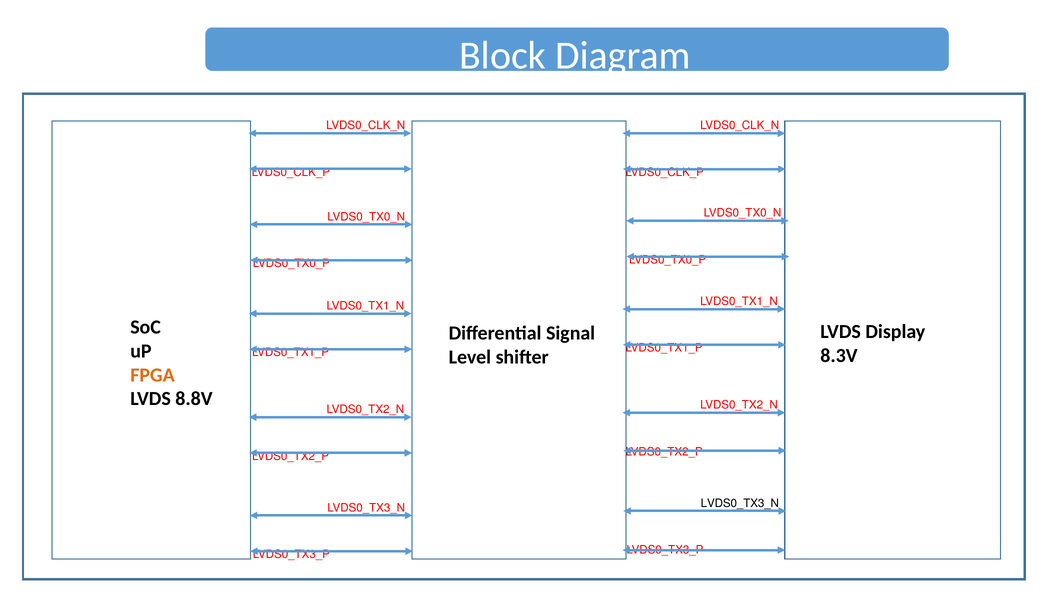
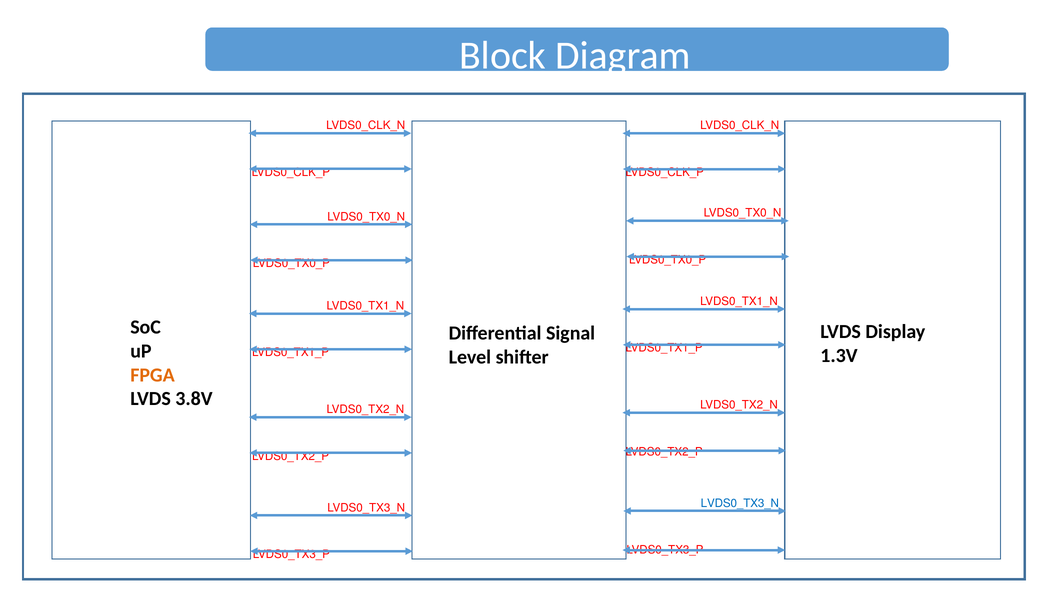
8.3V: 8.3V -> 1.3V
8.8V: 8.8V -> 3.8V
LVDS0_TX3_N at (740, 504) colour: black -> blue
